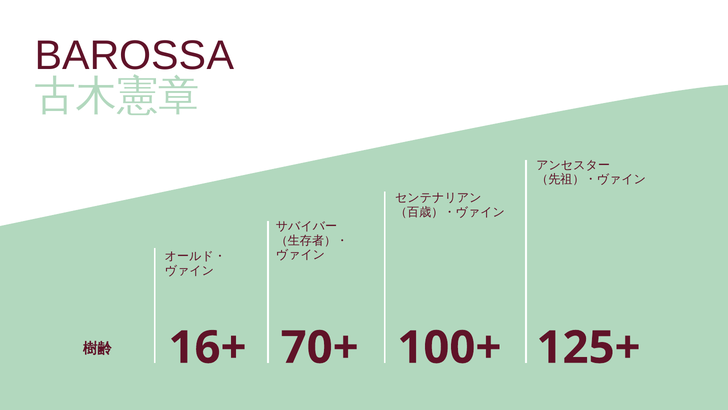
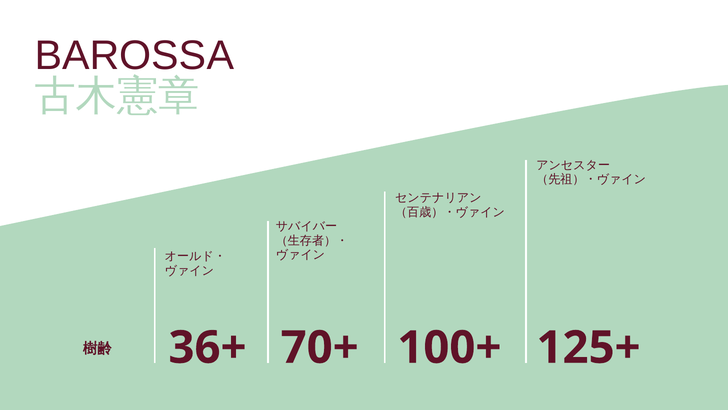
16+: 16+ -> 36+
